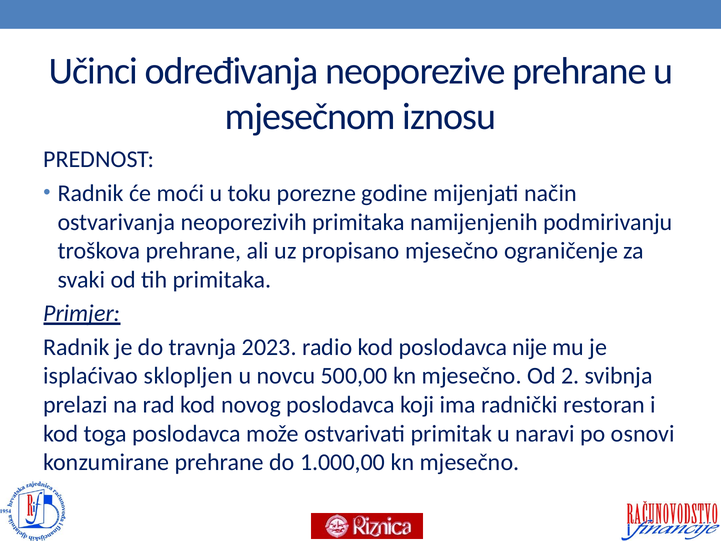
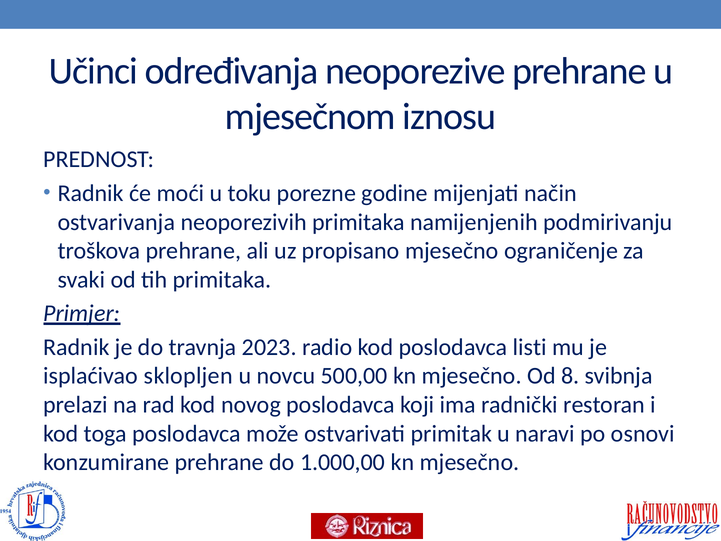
nije: nije -> listi
2: 2 -> 8
